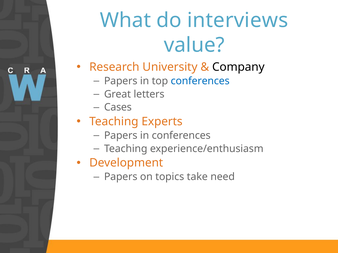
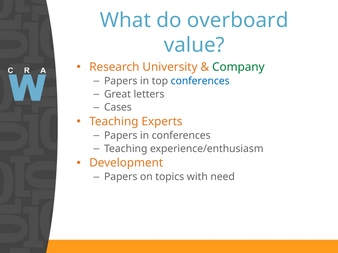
interviews: interviews -> overboard
Company colour: black -> green
take: take -> with
